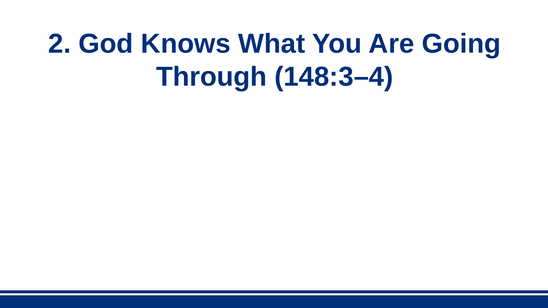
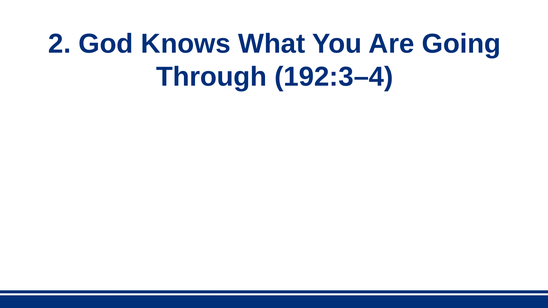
148:3–4: 148:3–4 -> 192:3–4
